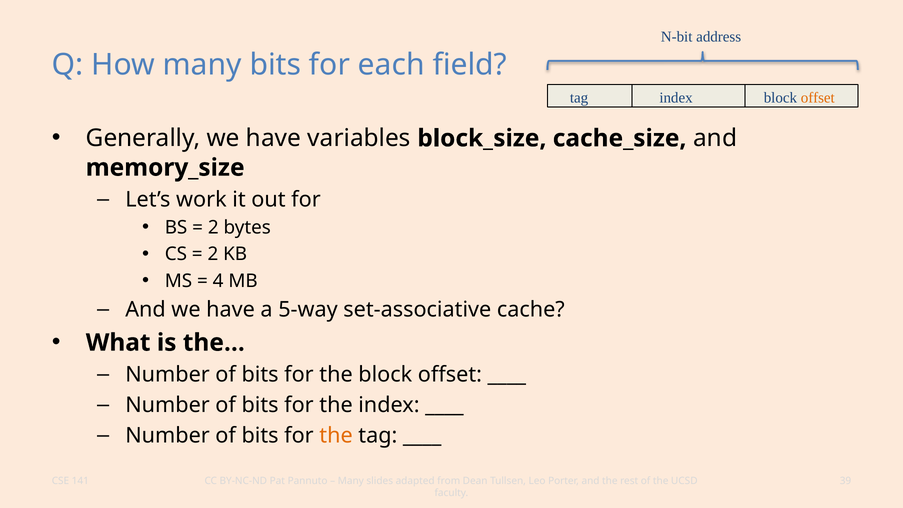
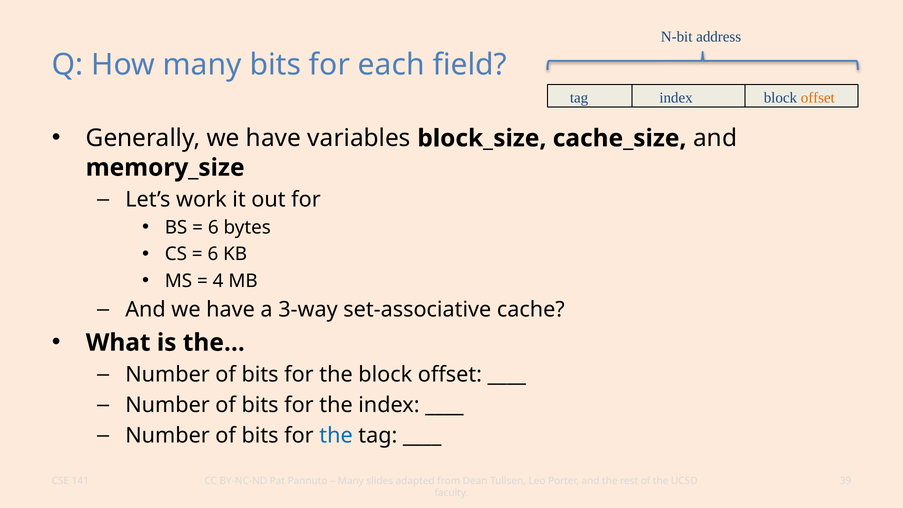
2 at (213, 228): 2 -> 6
2 at (213, 254): 2 -> 6
5-way: 5-way -> 3-way
the at (336, 435) colour: orange -> blue
